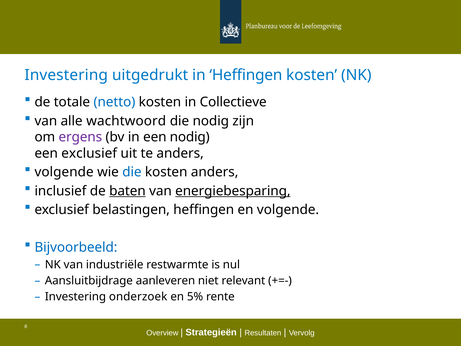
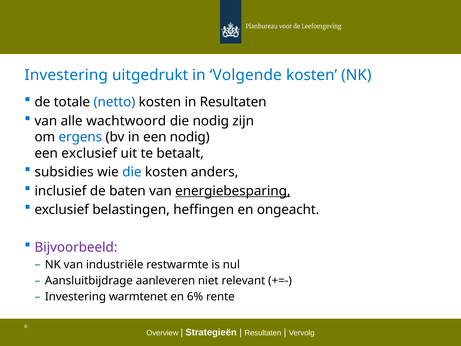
in Heffingen: Heffingen -> Volgende
in Collectieve: Collectieve -> Resultaten
ergens colour: purple -> blue
te anders: anders -> betaalt
volgende at (64, 172): volgende -> subsidies
baten underline: present -> none
en volgende: volgende -> ongeacht
Bijvoorbeeld colour: blue -> purple
onderzoek: onderzoek -> warmtenet
5%: 5% -> 6%
